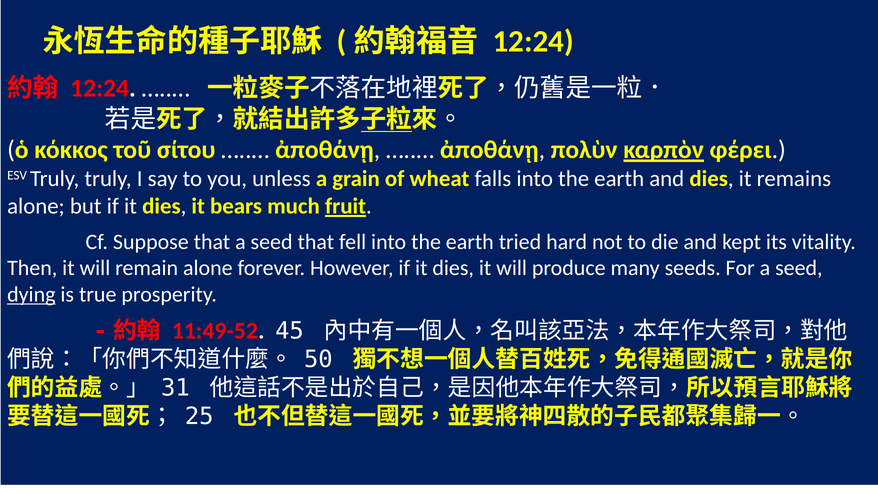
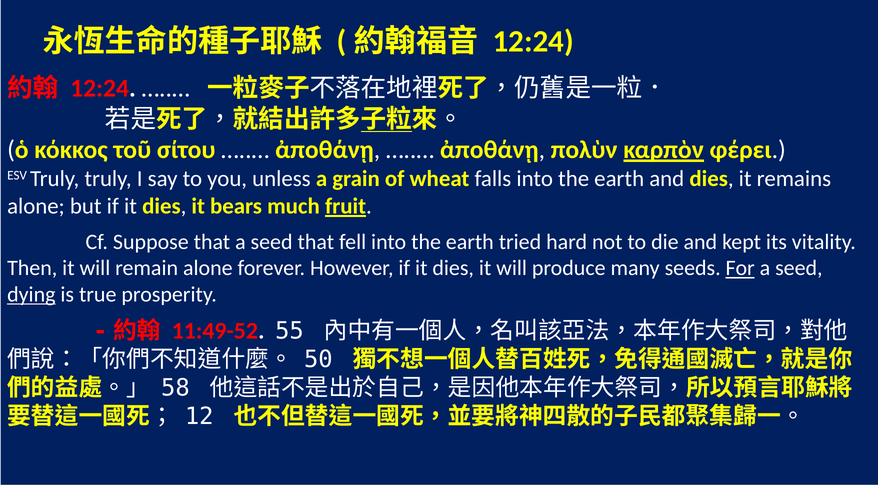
For underline: none -> present
45: 45 -> 55
31: 31 -> 58
25: 25 -> 12
